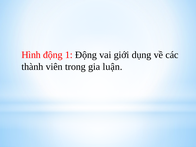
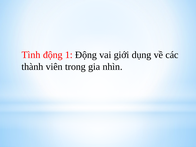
Hình: Hình -> Tình
luận: luận -> nhìn
